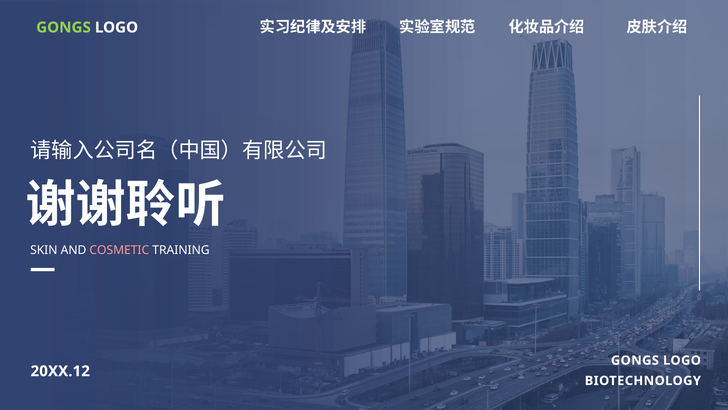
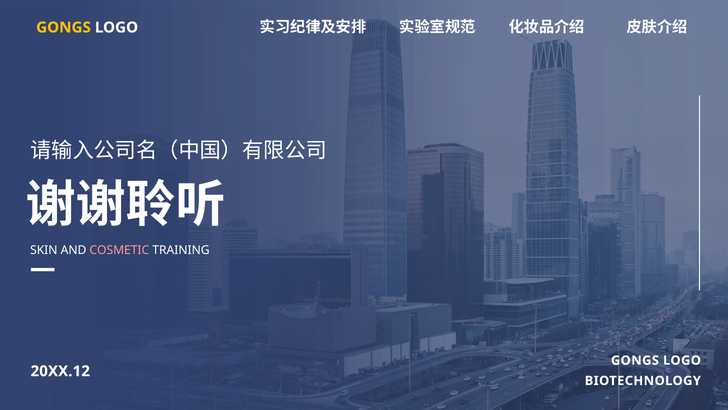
GONGS at (64, 27) colour: light green -> yellow
